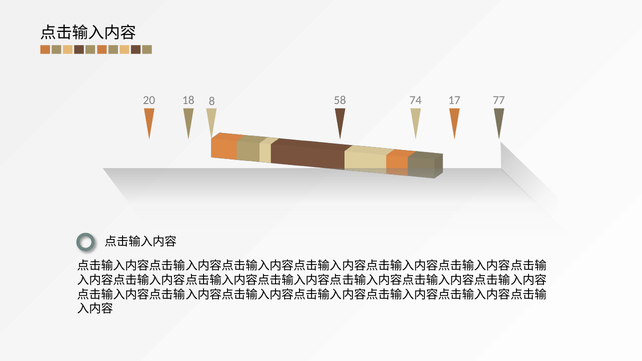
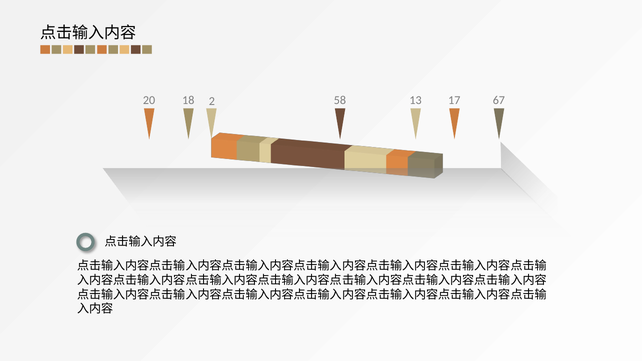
8: 8 -> 2
74: 74 -> 13
77: 77 -> 67
